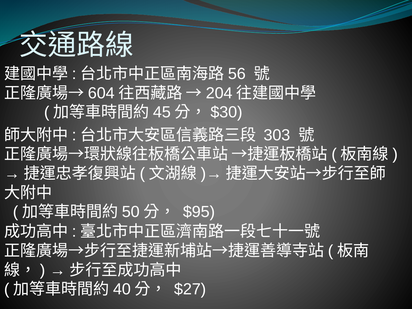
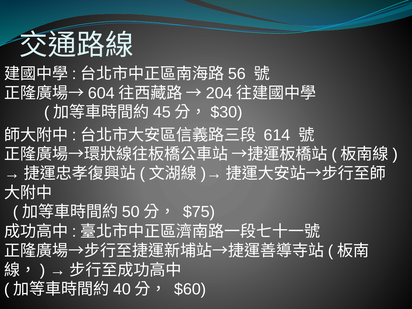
303: 303 -> 614
$95: $95 -> $75
$27: $27 -> $60
